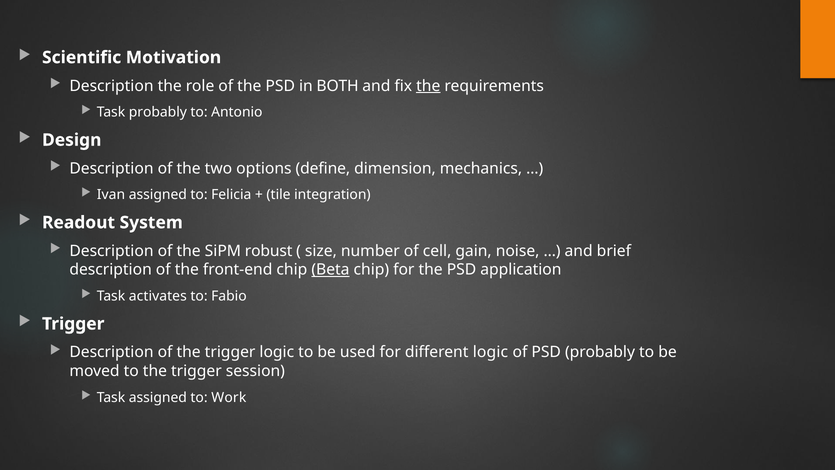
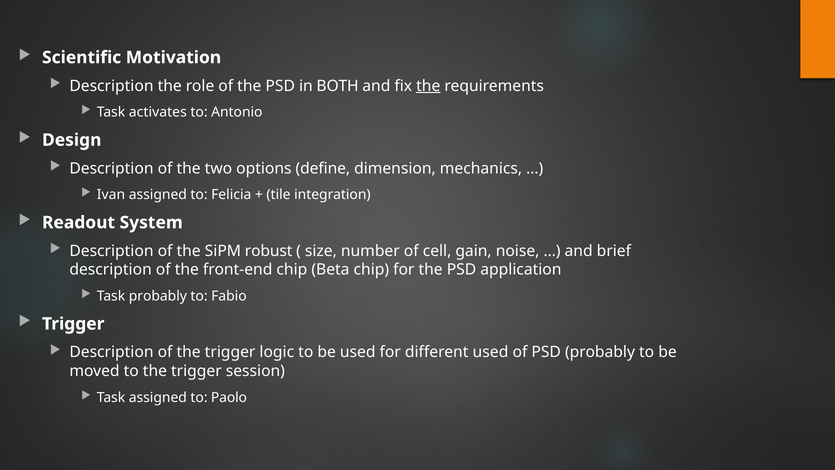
Task probably: probably -> activates
Beta underline: present -> none
Task activates: activates -> probably
different logic: logic -> used
Work: Work -> Paolo
